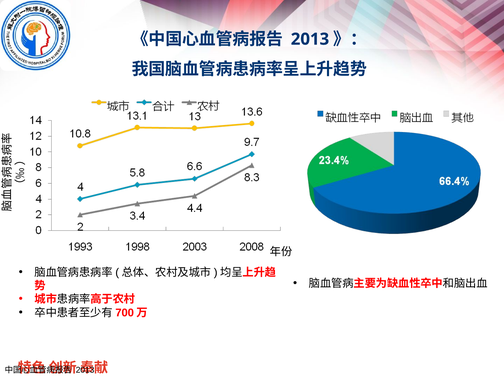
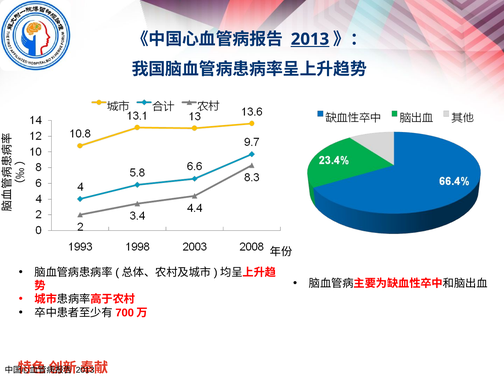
2013 at (310, 39) underline: none -> present
